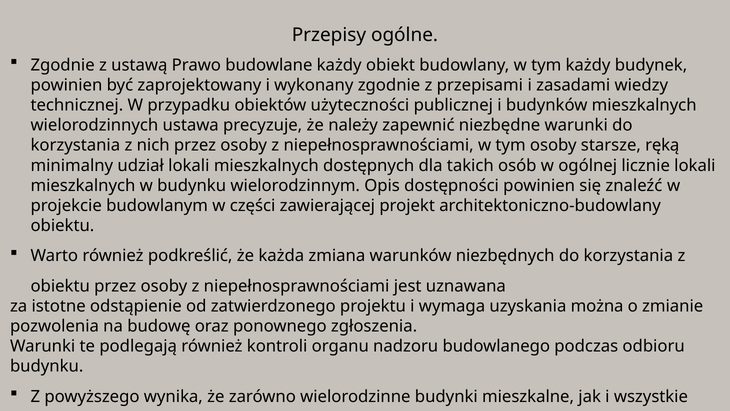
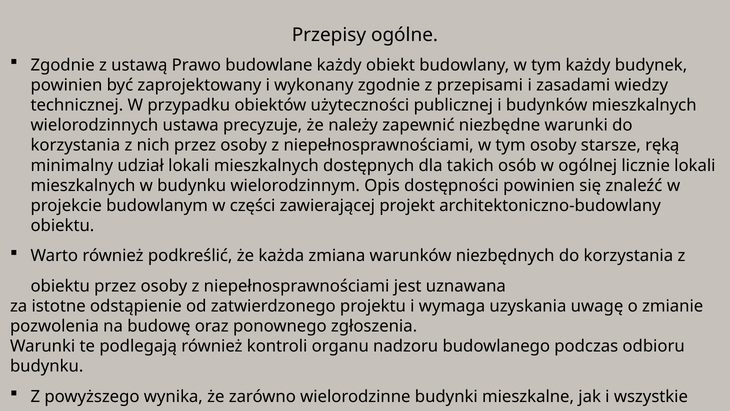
można: można -> uwagę
